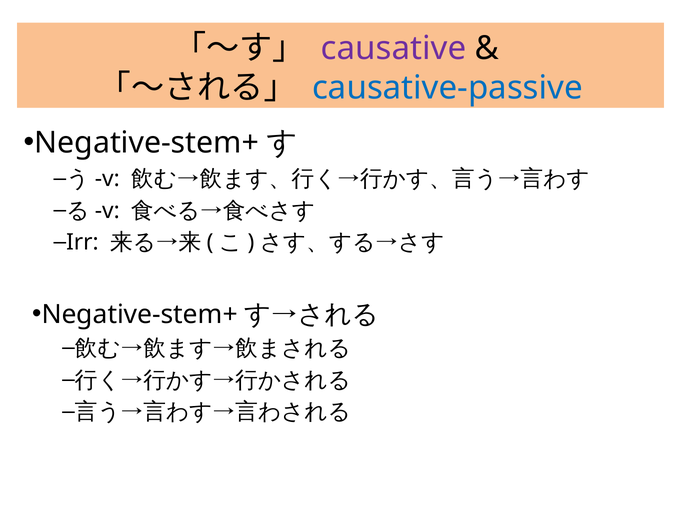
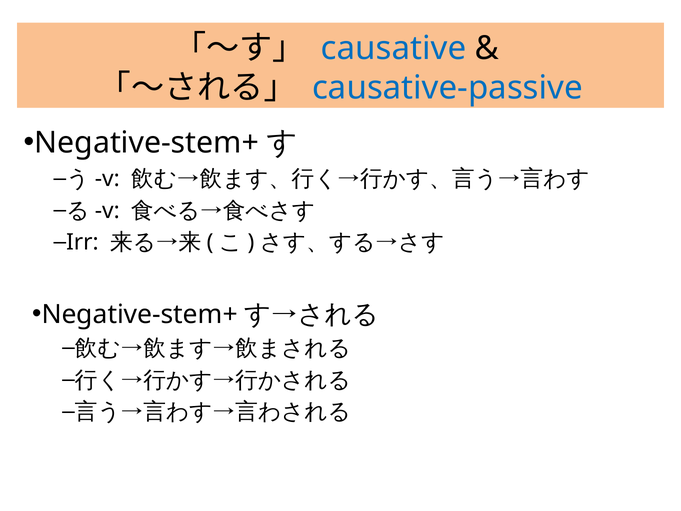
causative colour: purple -> blue
